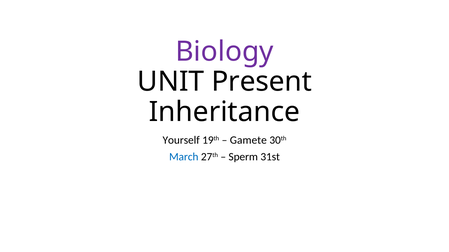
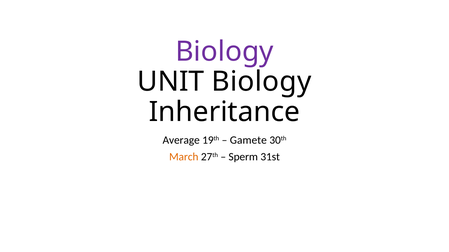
UNIT Present: Present -> Biology
Yourself: Yourself -> Average
March colour: blue -> orange
